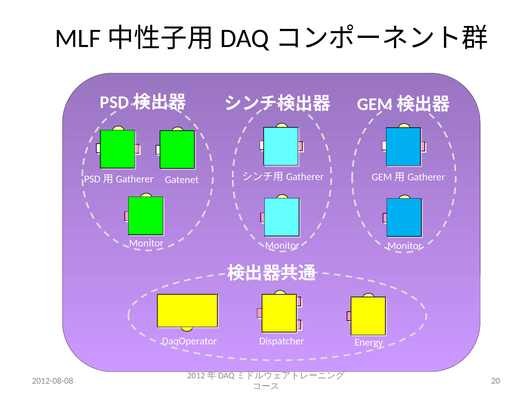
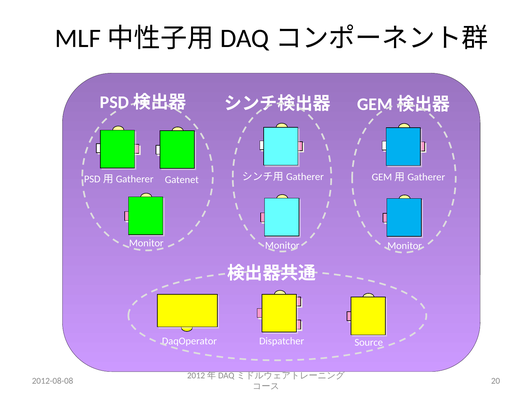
Energy: Energy -> Source
